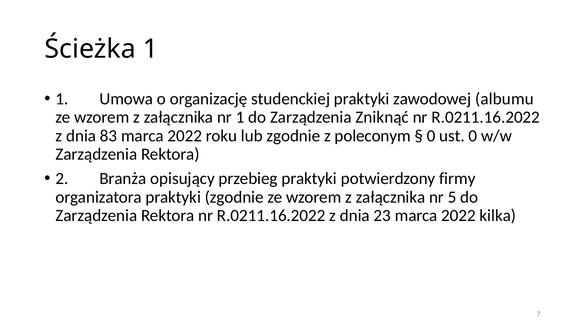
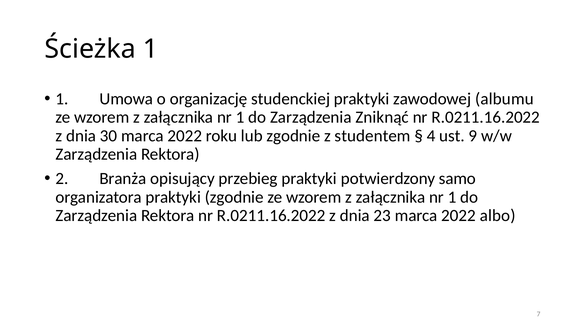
83: 83 -> 30
poleconym: poleconym -> studentem
0 at (431, 136): 0 -> 4
ust 0: 0 -> 9
firmy: firmy -> samo
5 at (452, 197): 5 -> 1
kilka: kilka -> albo
